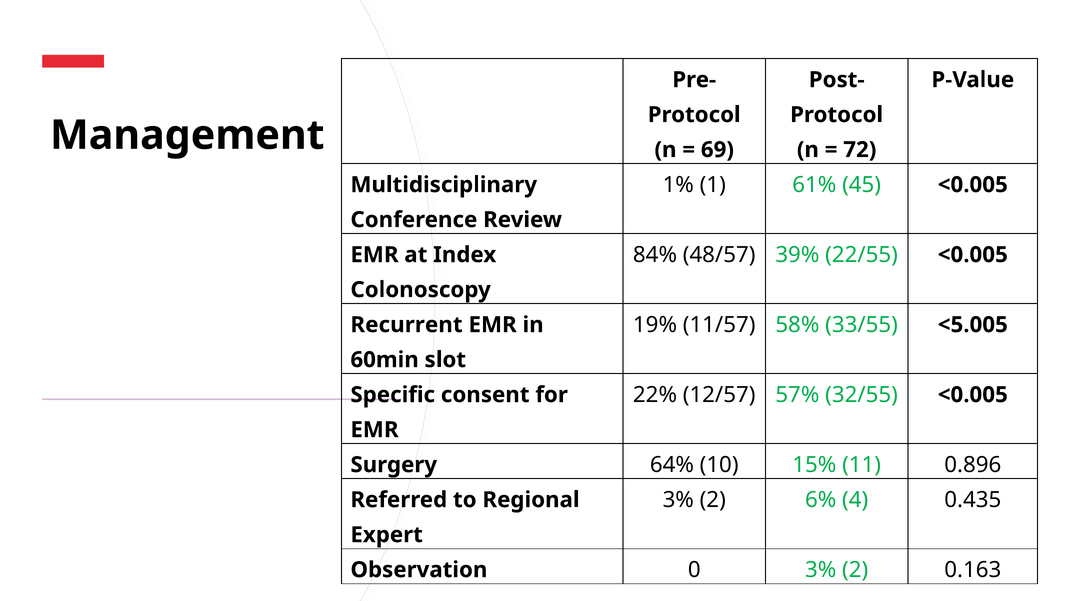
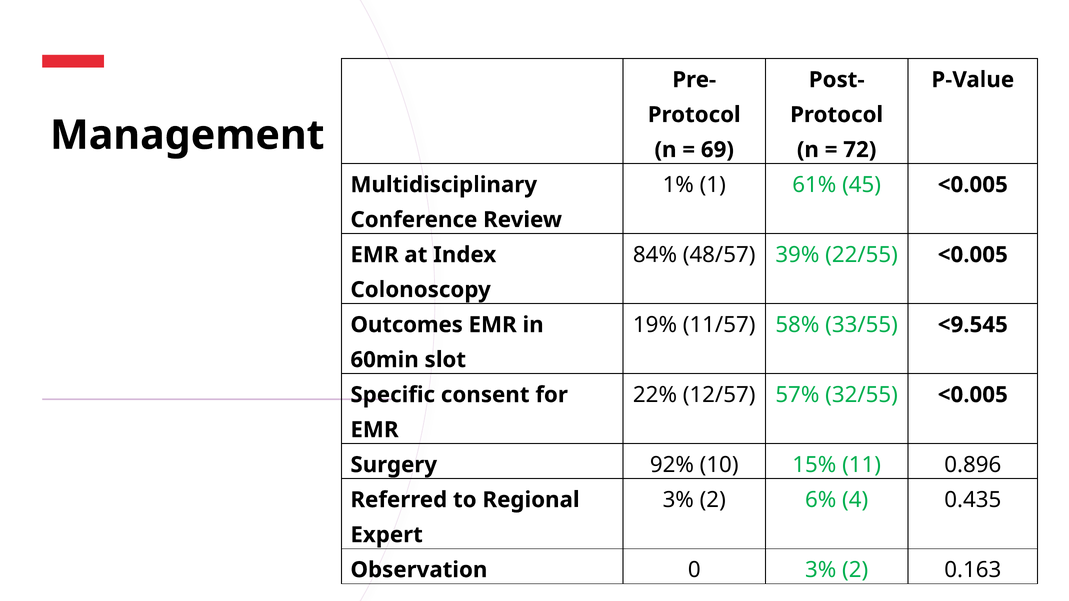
<5.005: <5.005 -> <9.545
Recurrent: Recurrent -> Outcomes
64%: 64% -> 92%
